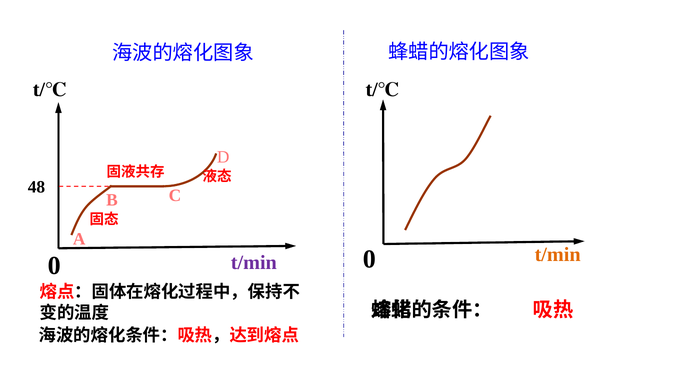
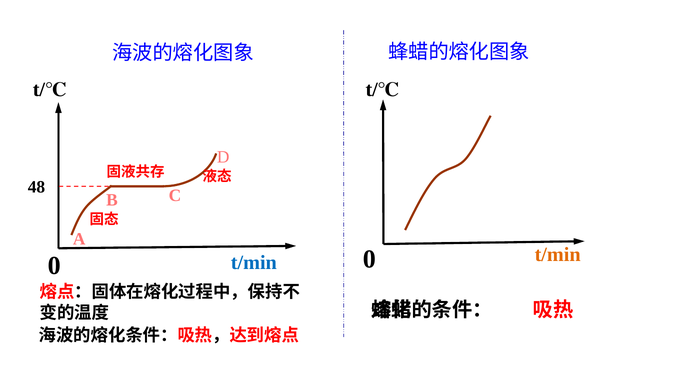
t/min at (254, 263) colour: purple -> blue
